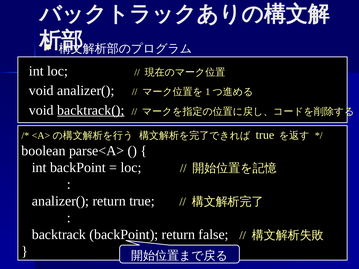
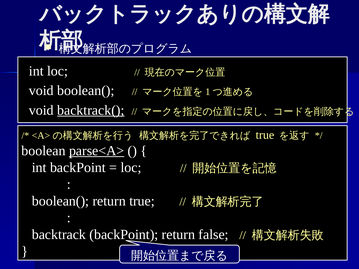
void analizer(: analizer( -> boolean(
parse<A> underline: none -> present
analizer( at (60, 201): analizer( -> boolean(
